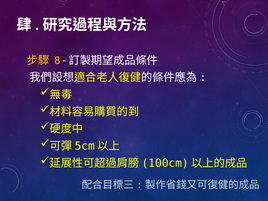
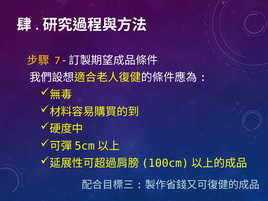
8: 8 -> 7
